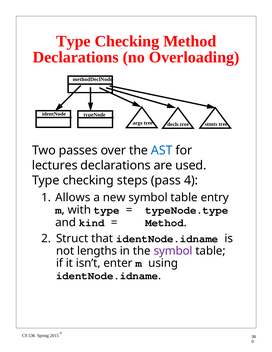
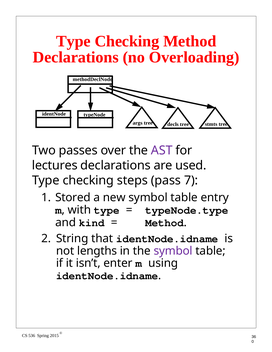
AST colour: blue -> purple
4: 4 -> 7
Allows: Allows -> Stored
Struct: Struct -> String
